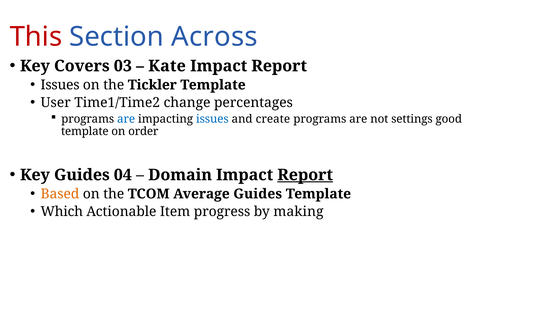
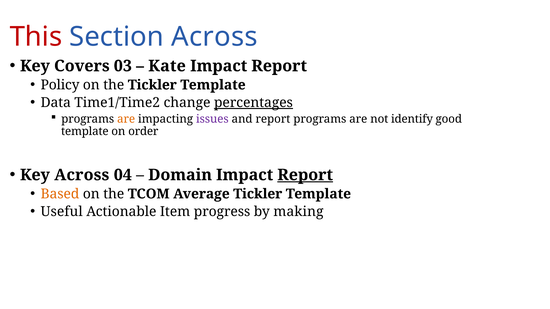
Issues at (60, 85): Issues -> Policy
User: User -> Data
percentages underline: none -> present
are at (126, 119) colour: blue -> orange
issues at (212, 119) colour: blue -> purple
and create: create -> report
settings: settings -> identify
Key Guides: Guides -> Across
Average Guides: Guides -> Tickler
Which: Which -> Useful
